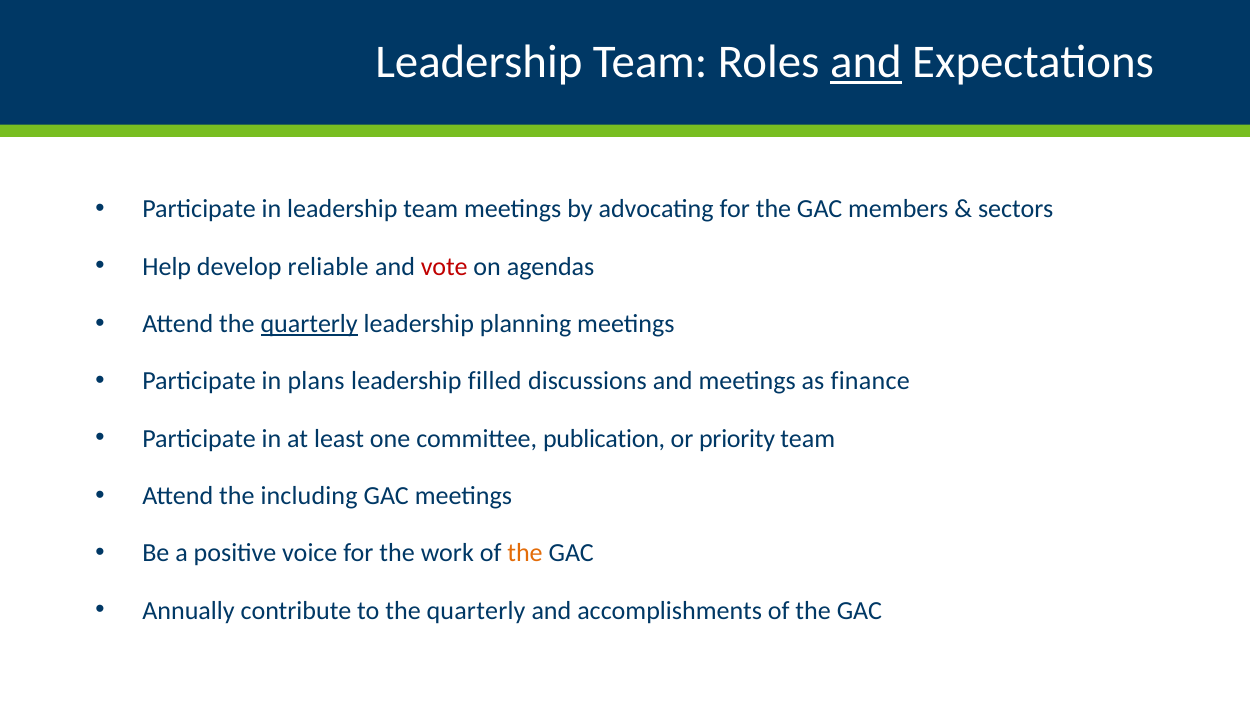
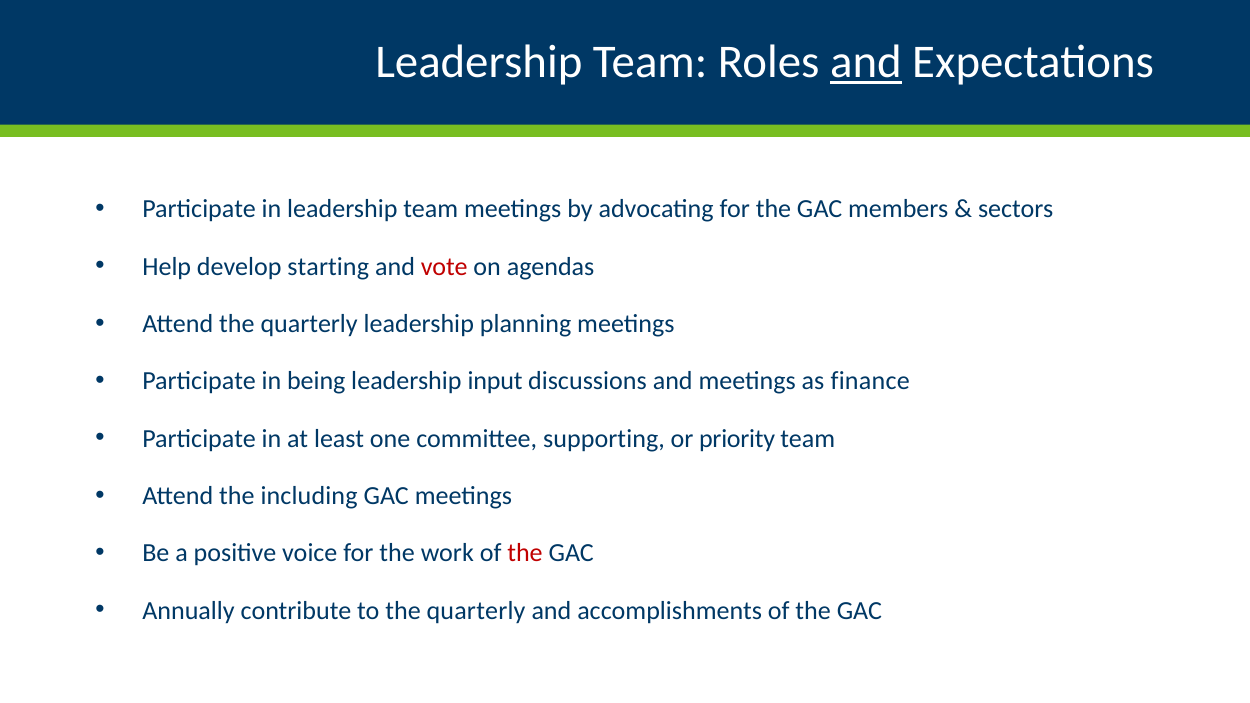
reliable: reliable -> starting
quarterly at (309, 324) underline: present -> none
plans: plans -> being
filled: filled -> input
publication: publication -> supporting
the at (525, 553) colour: orange -> red
